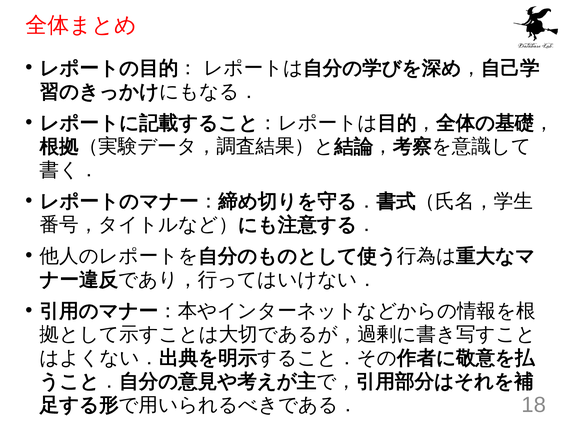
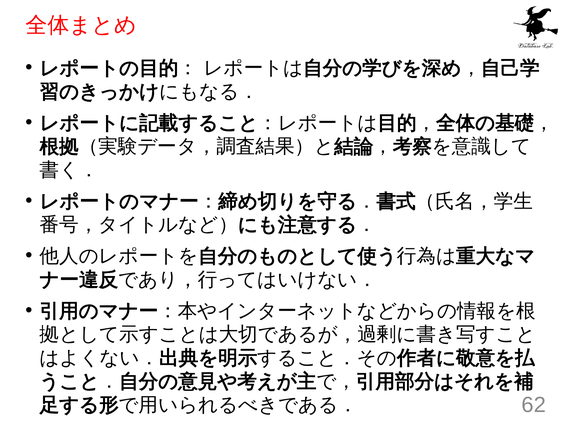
18: 18 -> 62
